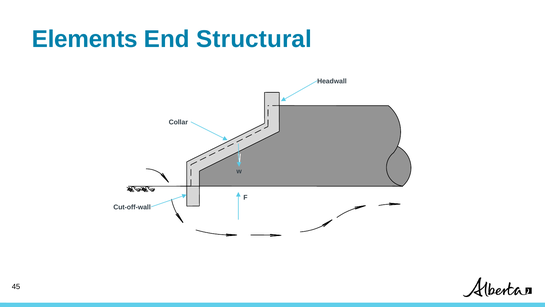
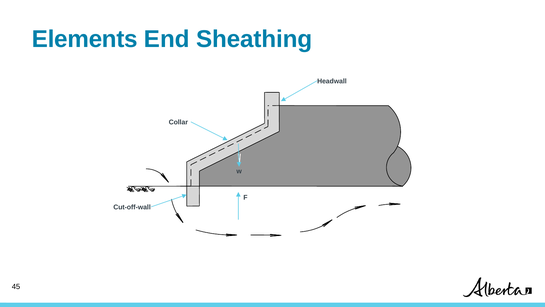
Structural: Structural -> Sheathing
